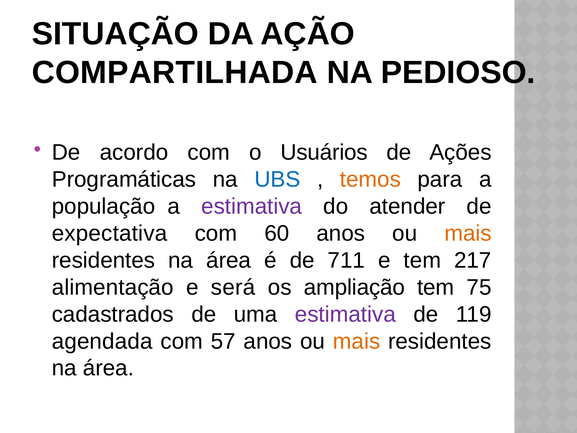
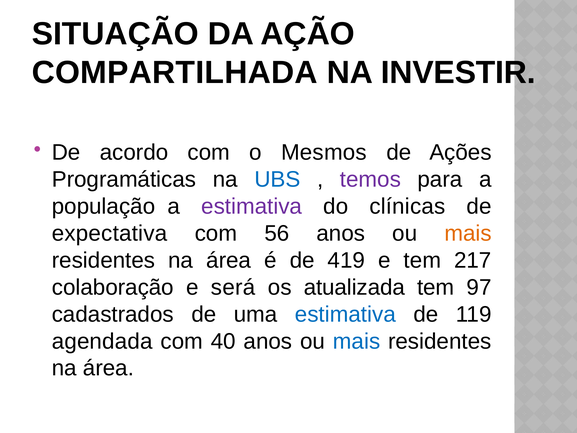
PEDIOSO: PEDIOSO -> INVESTIR
Usuários: Usuários -> Mesmos
temos colour: orange -> purple
atender: atender -> clínicas
60: 60 -> 56
711: 711 -> 419
alimentação: alimentação -> colaboração
ampliação: ampliação -> atualizada
75: 75 -> 97
estimativa at (345, 314) colour: purple -> blue
57: 57 -> 40
mais at (357, 341) colour: orange -> blue
